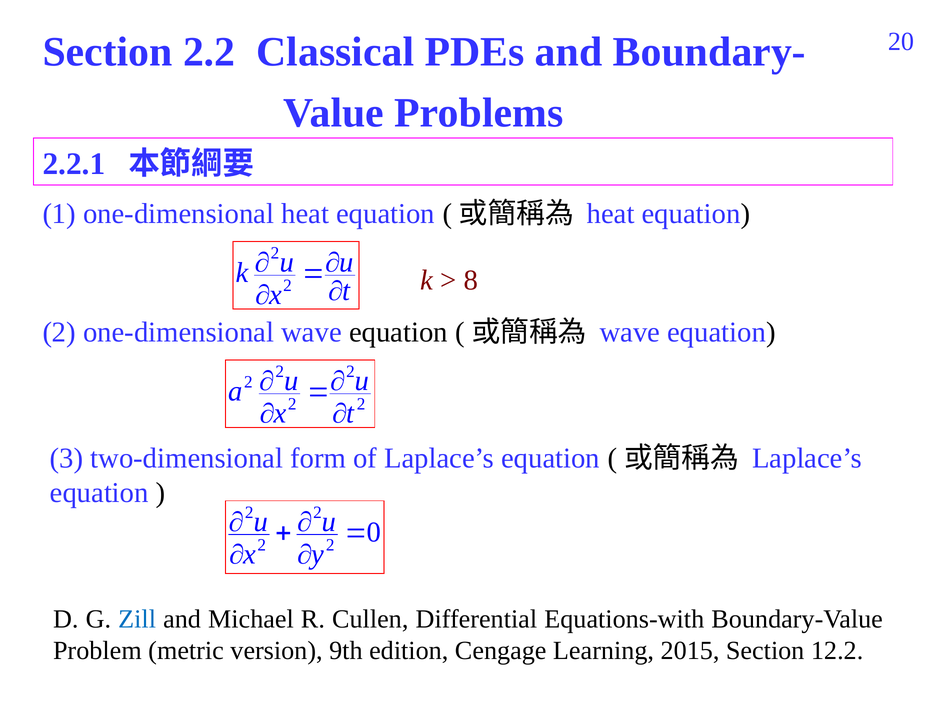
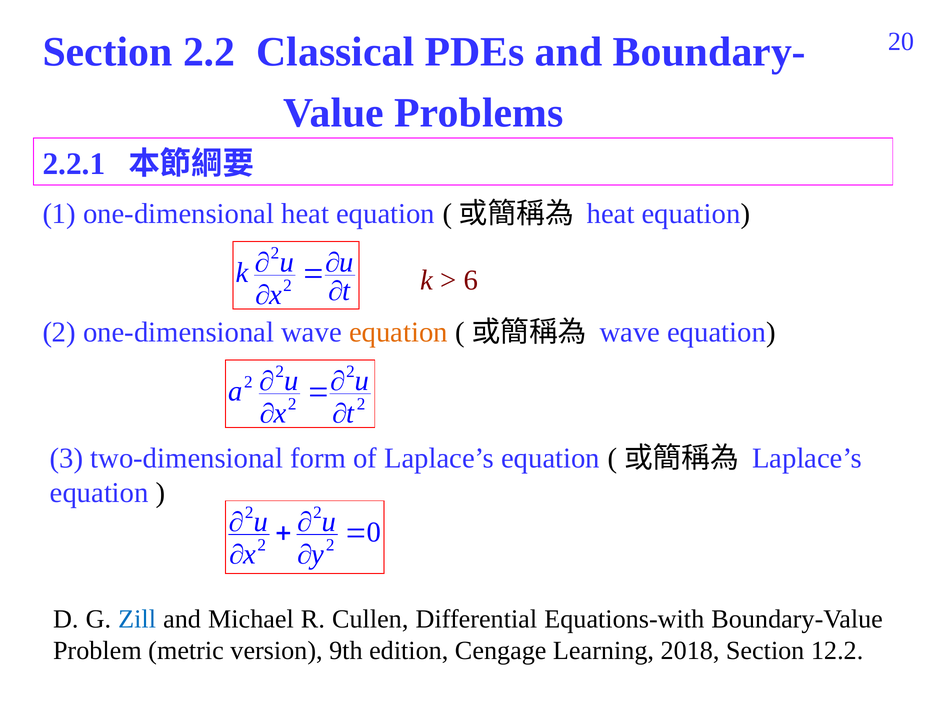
8: 8 -> 6
equation at (398, 332) colour: black -> orange
2015: 2015 -> 2018
